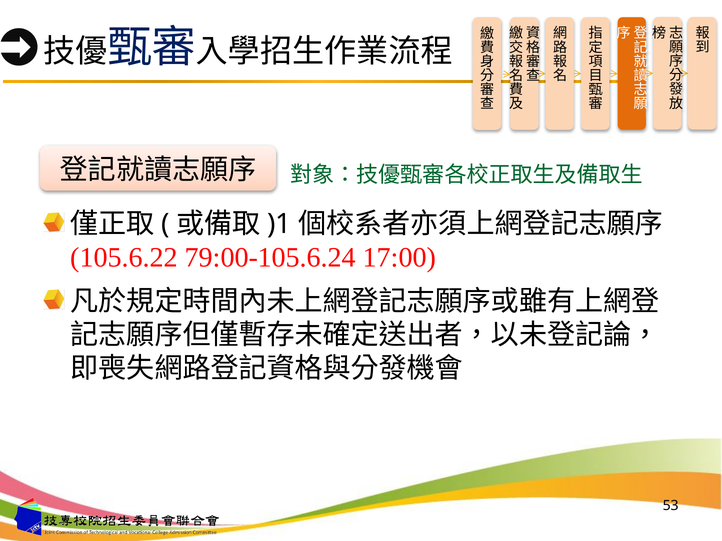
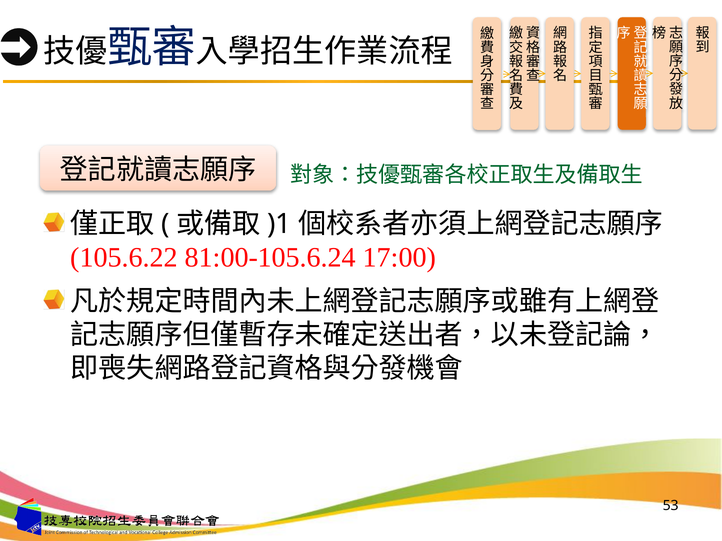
79:00-105.6.24: 79:00-105.6.24 -> 81:00-105.6.24
